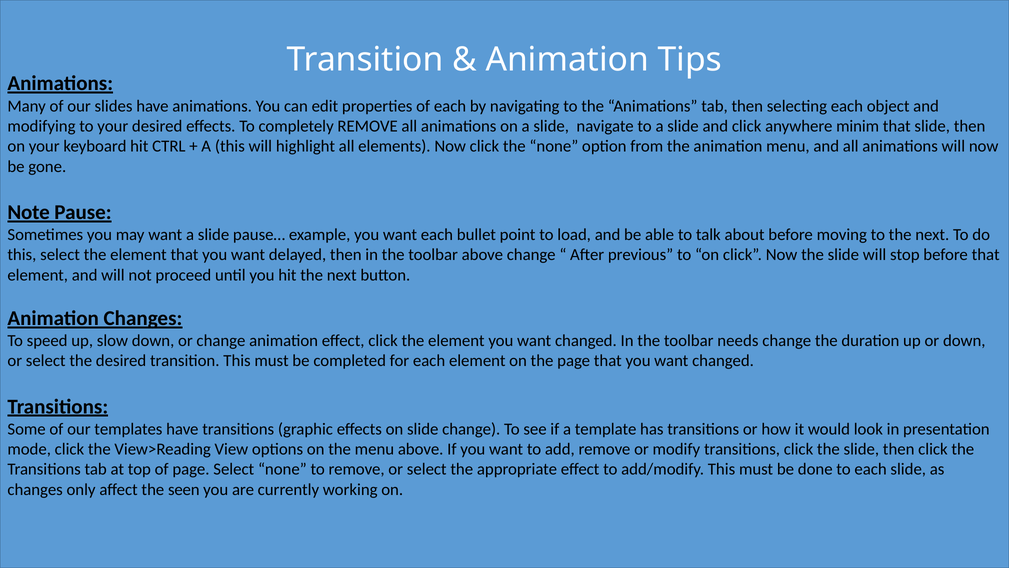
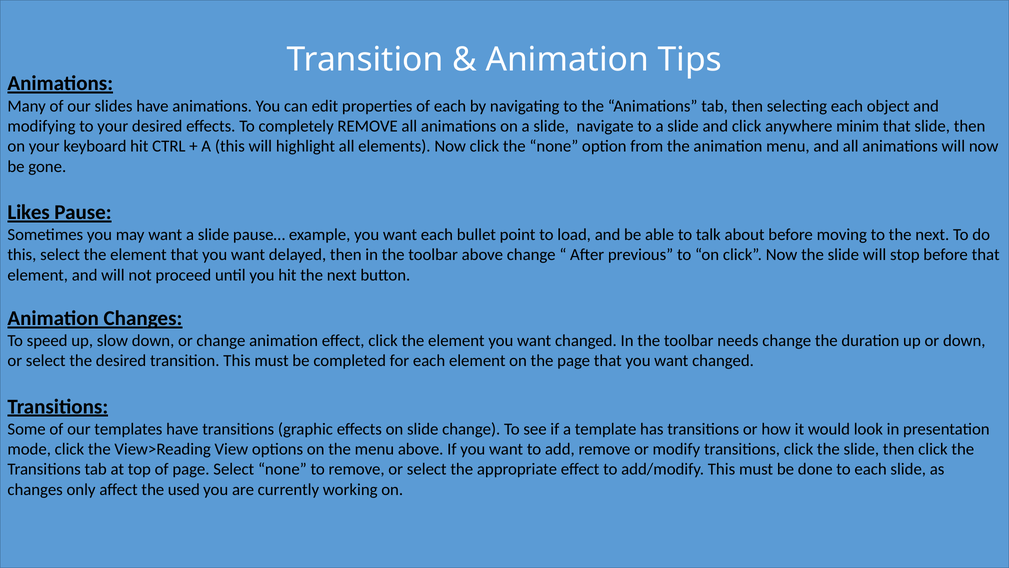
Note: Note -> Likes
seen: seen -> used
